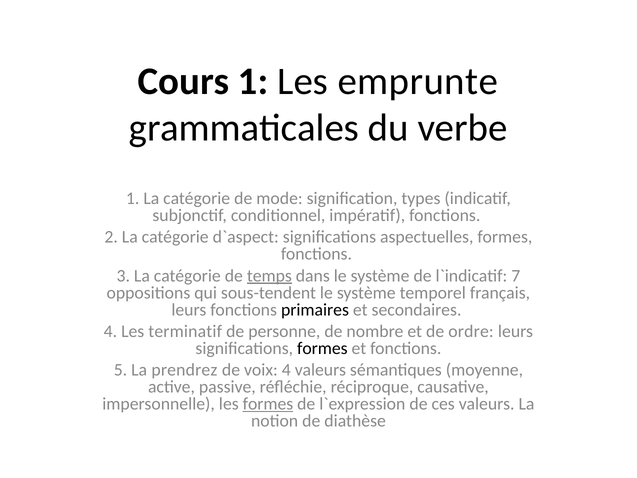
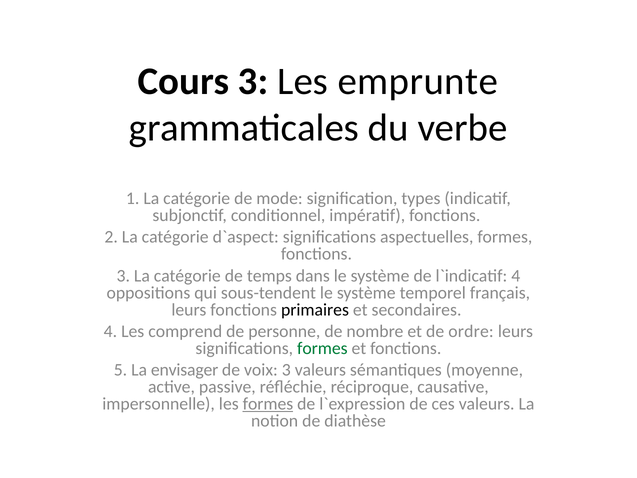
Cours 1: 1 -> 3
temps underline: present -> none
7 at (516, 276): 7 -> 4
terminatif: terminatif -> comprend
formes at (322, 348) colour: black -> green
prendrez: prendrez -> envisager
voix 4: 4 -> 3
